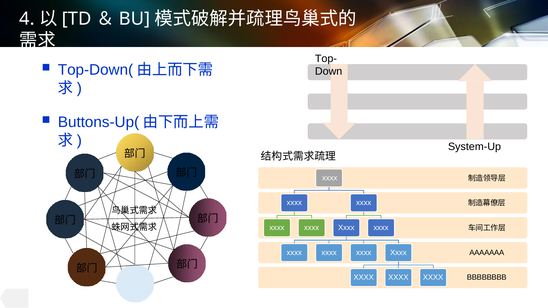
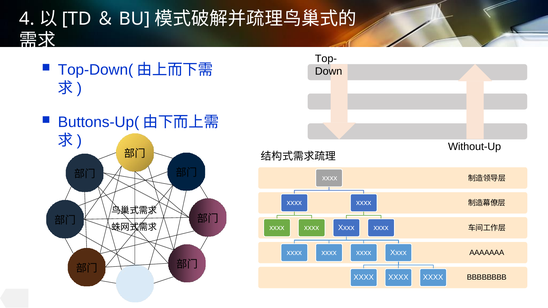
System-Up: System-Up -> Without-Up
